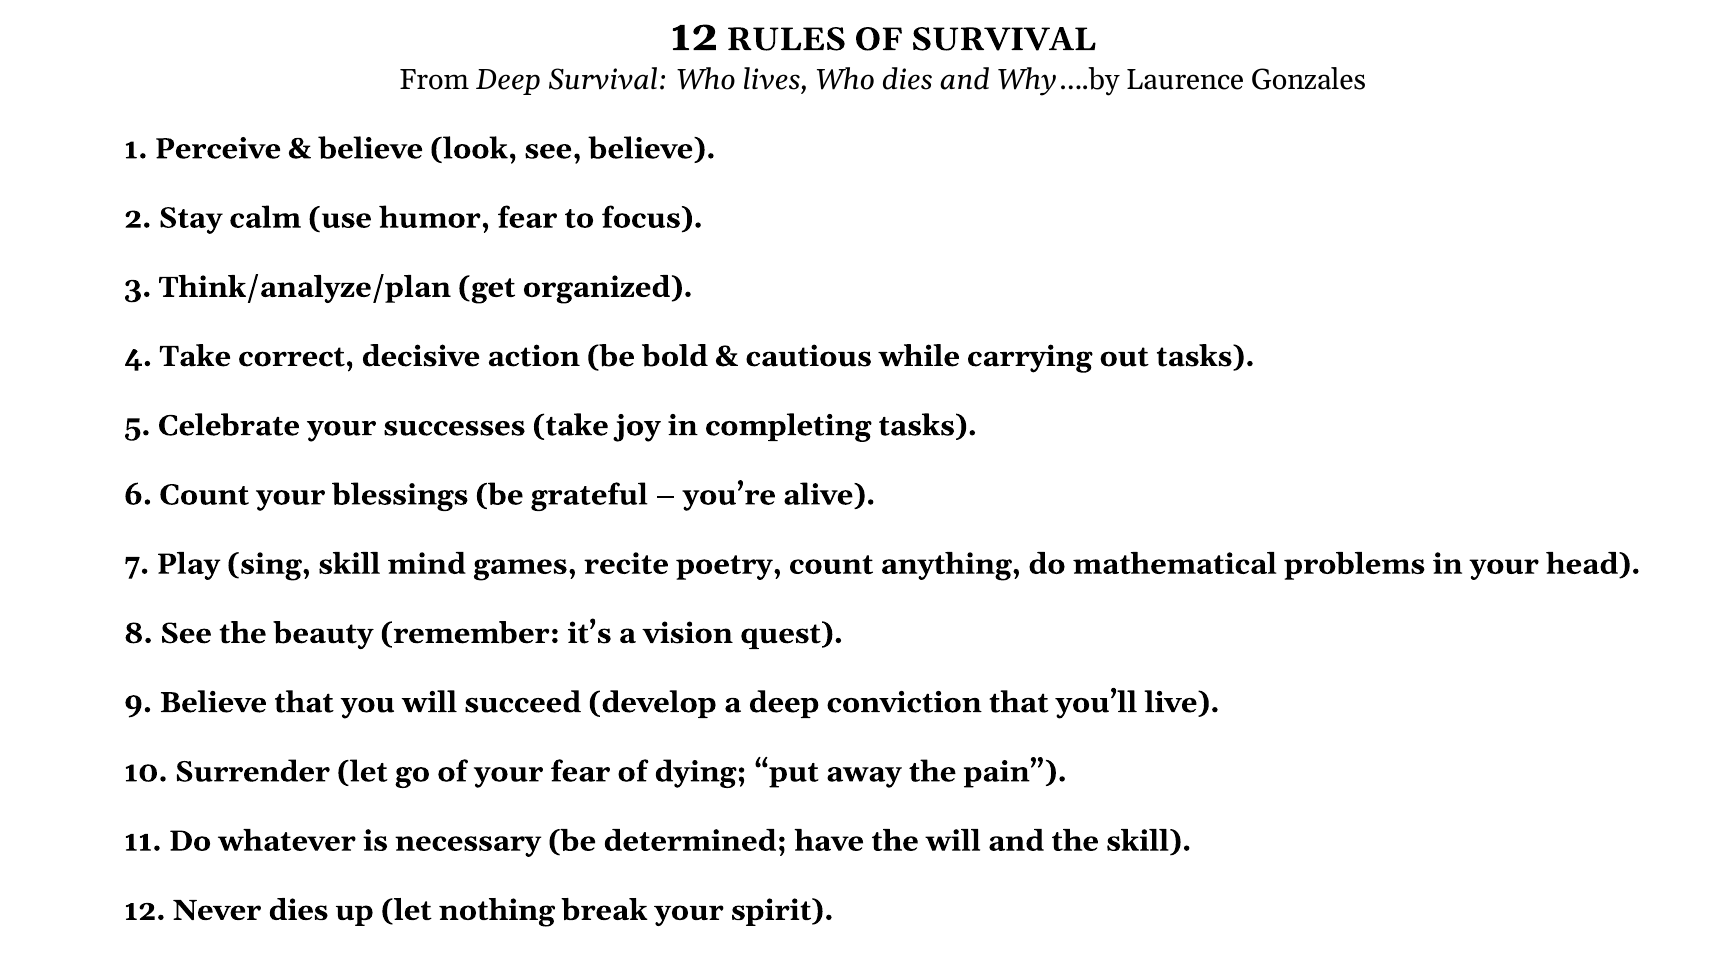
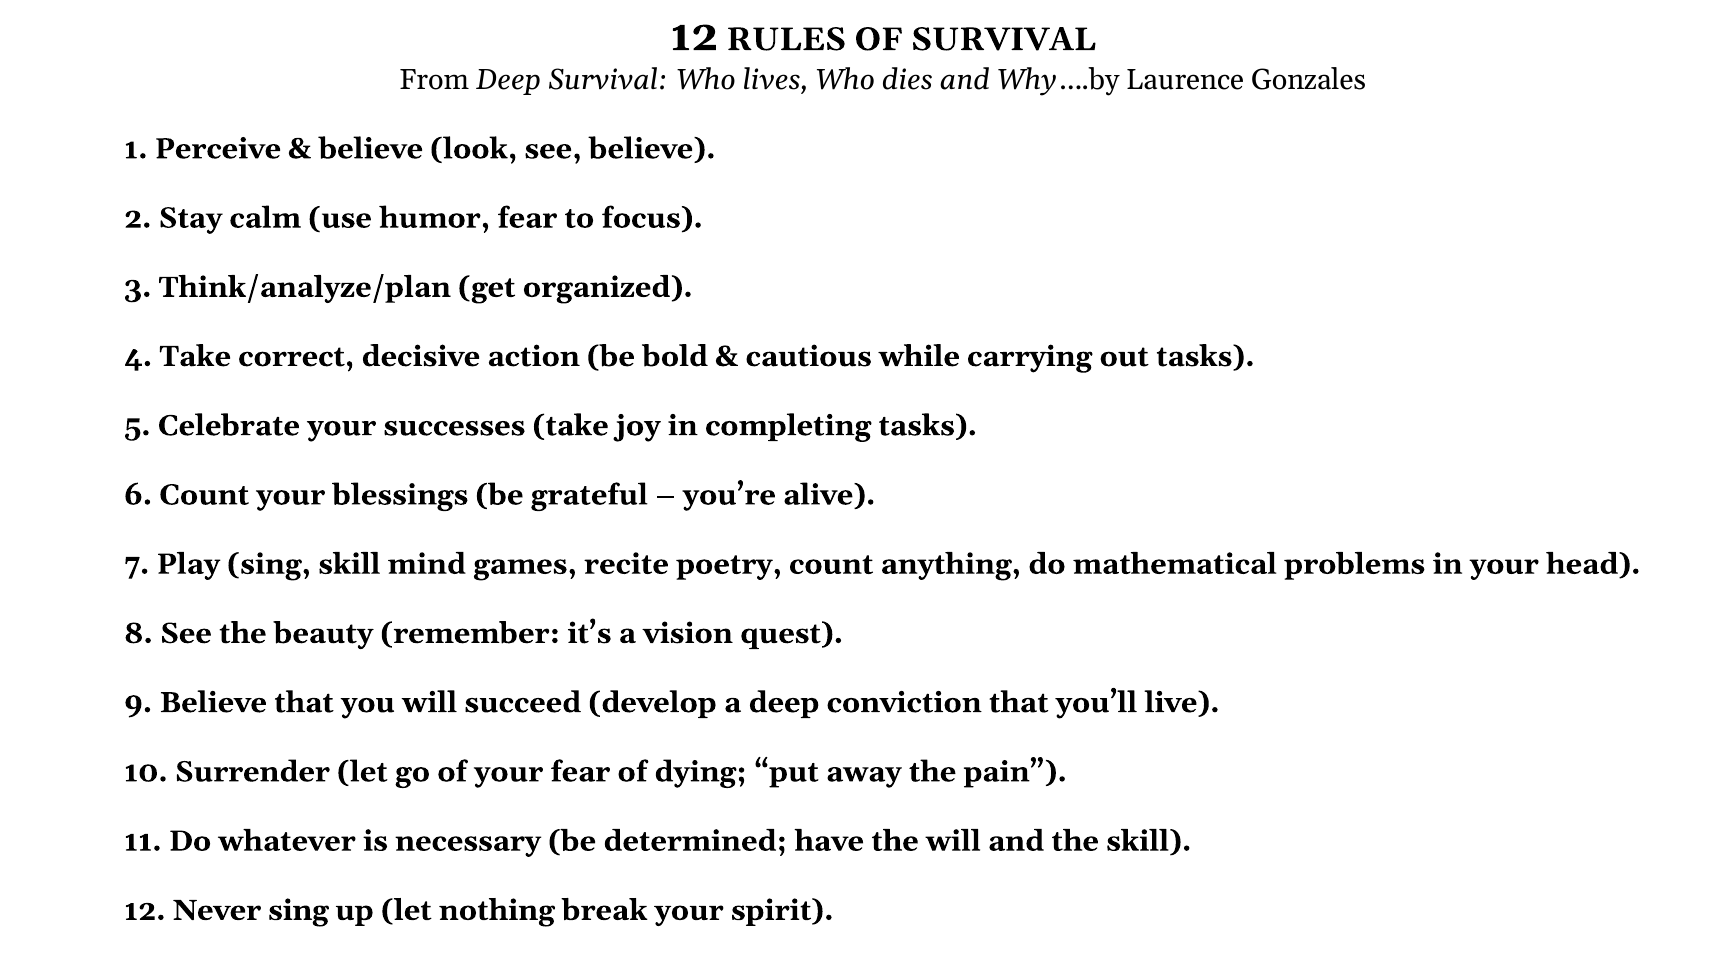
Never dies: dies -> sing
